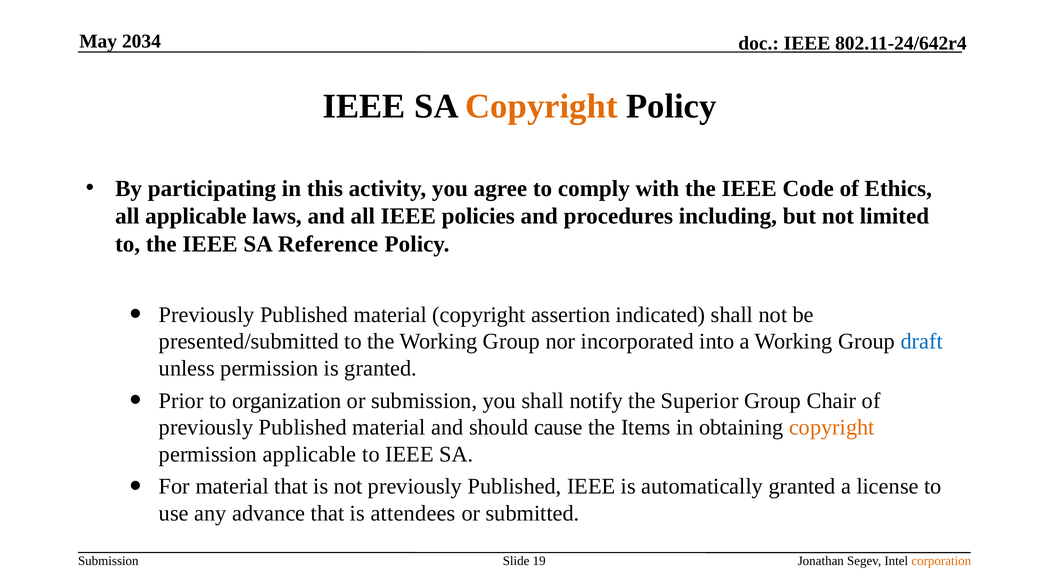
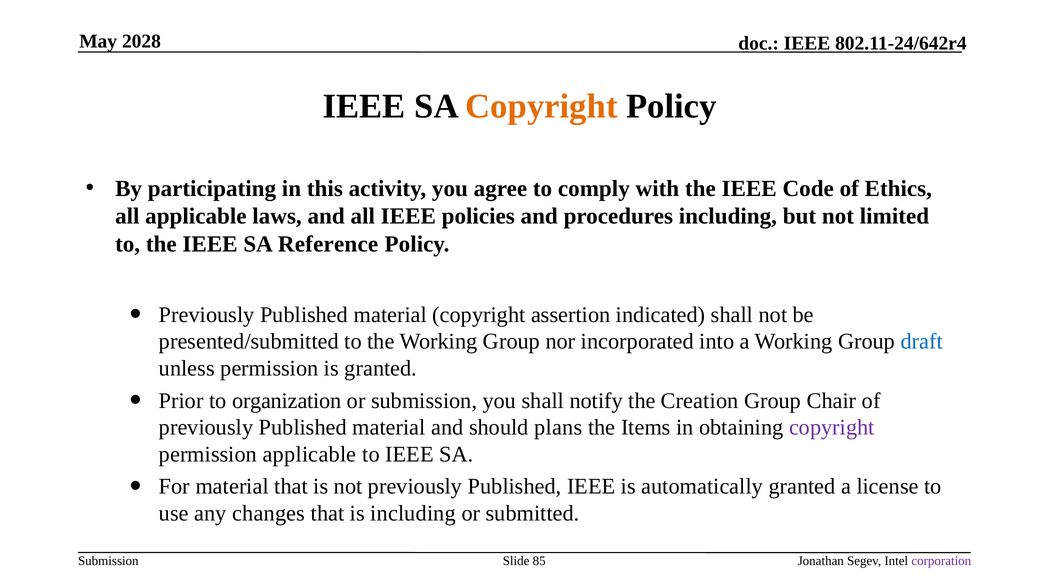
2034: 2034 -> 2028
Superior: Superior -> Creation
cause: cause -> plans
copyright at (832, 427) colour: orange -> purple
advance: advance -> changes
is attendees: attendees -> including
19: 19 -> 85
corporation colour: orange -> purple
